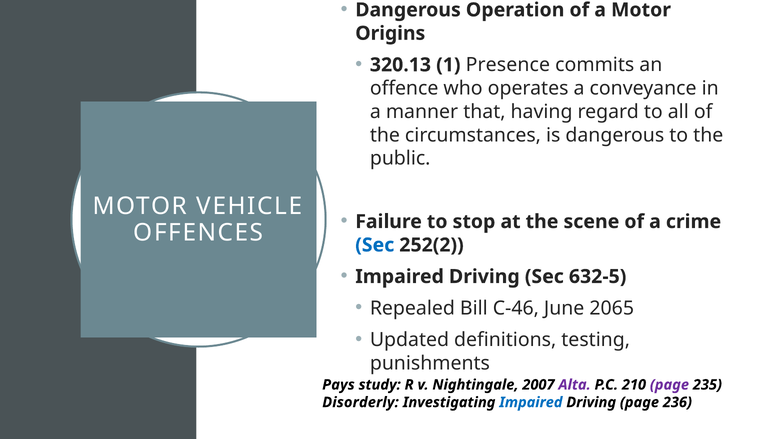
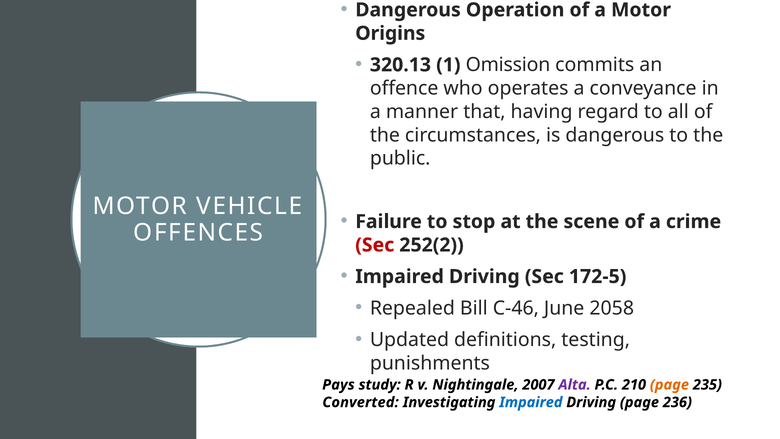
Presence: Presence -> Omission
Sec at (375, 245) colour: blue -> red
632-5: 632-5 -> 172-5
2065: 2065 -> 2058
page at (669, 385) colour: purple -> orange
Disorderly: Disorderly -> Converted
